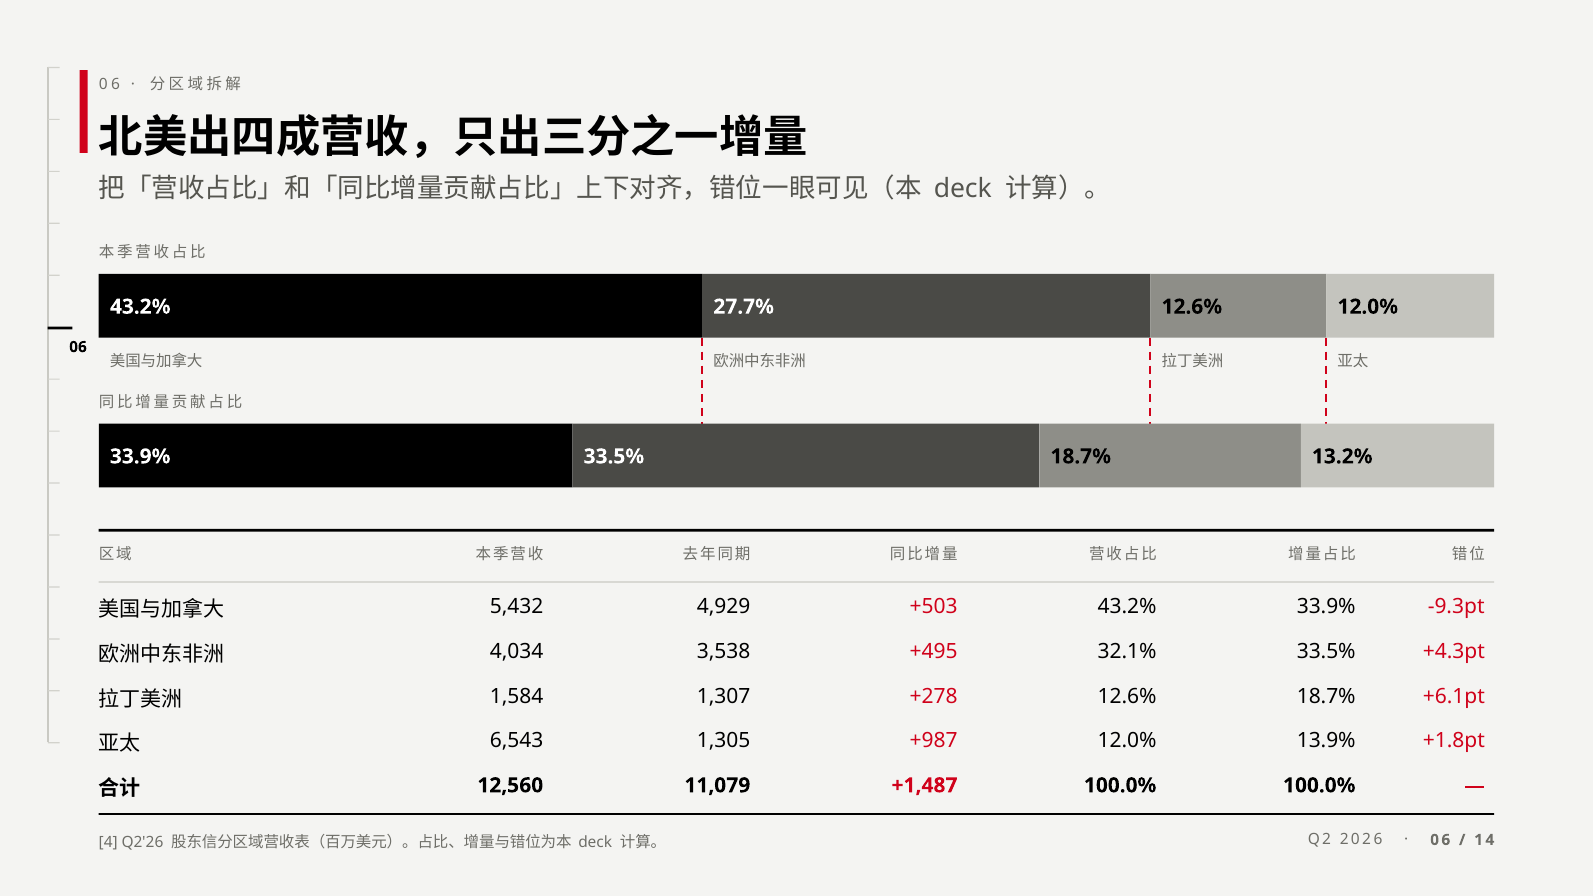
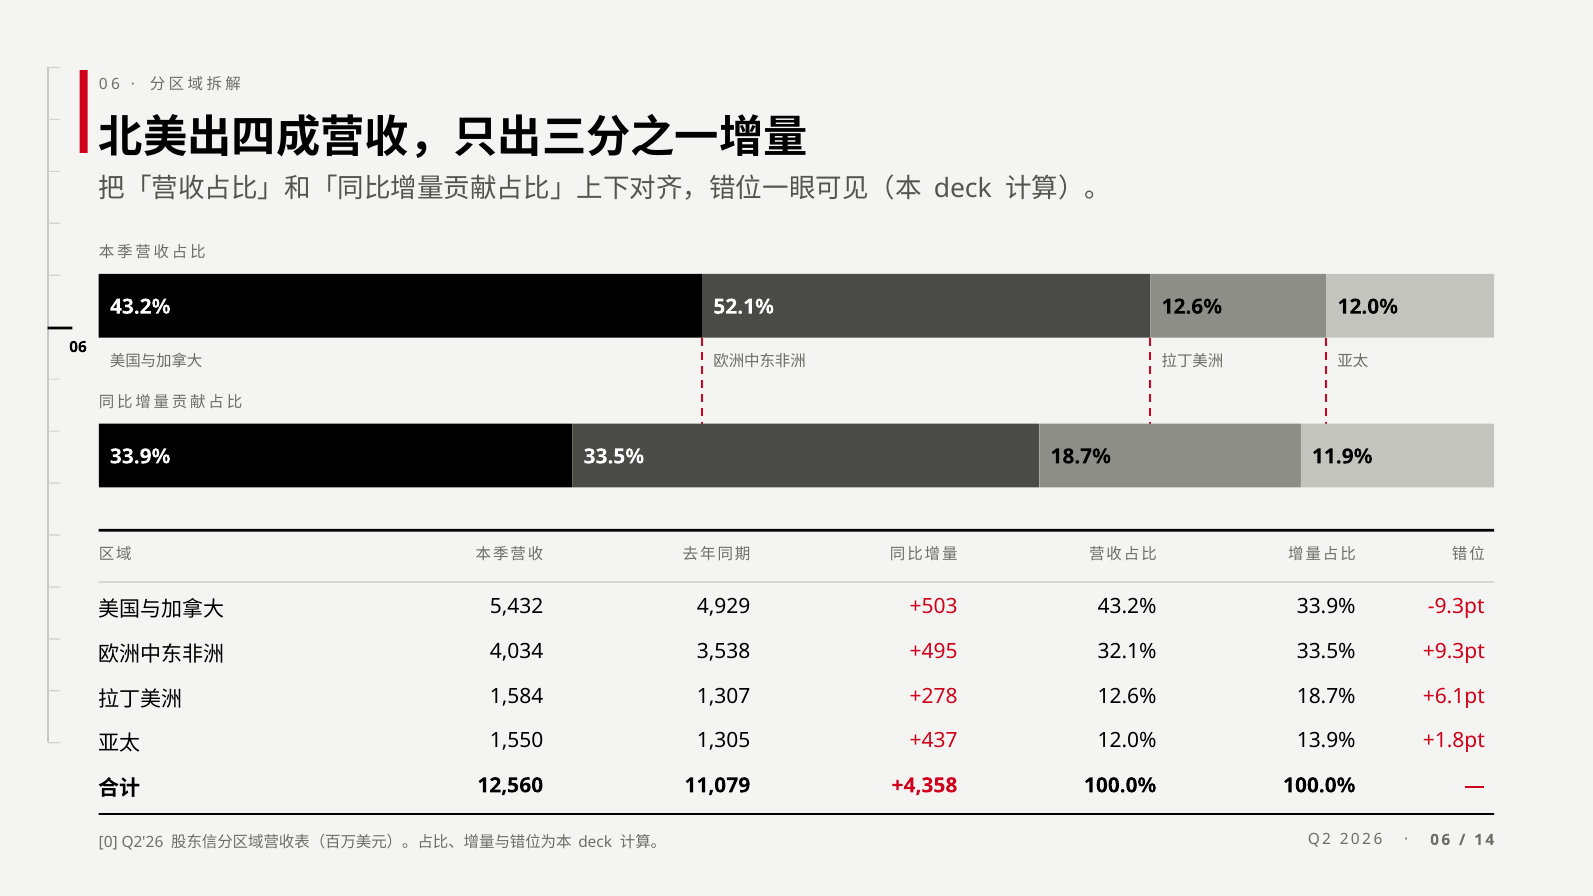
27.7%: 27.7% -> 52.1%
13.2%: 13.2% -> 11.9%
+4.3pt: +4.3pt -> +9.3pt
6,543: 6,543 -> 1,550
+987: +987 -> +437
+1,487: +1,487 -> +4,358
4: 4 -> 0
